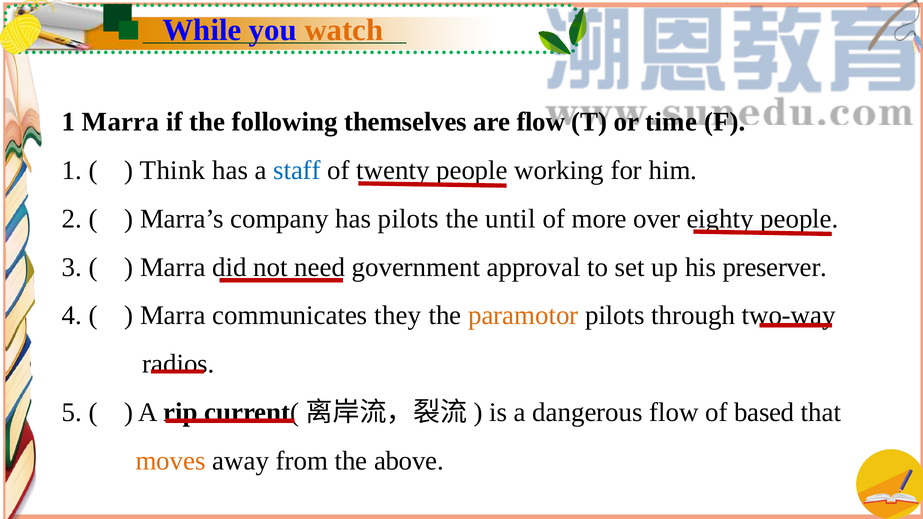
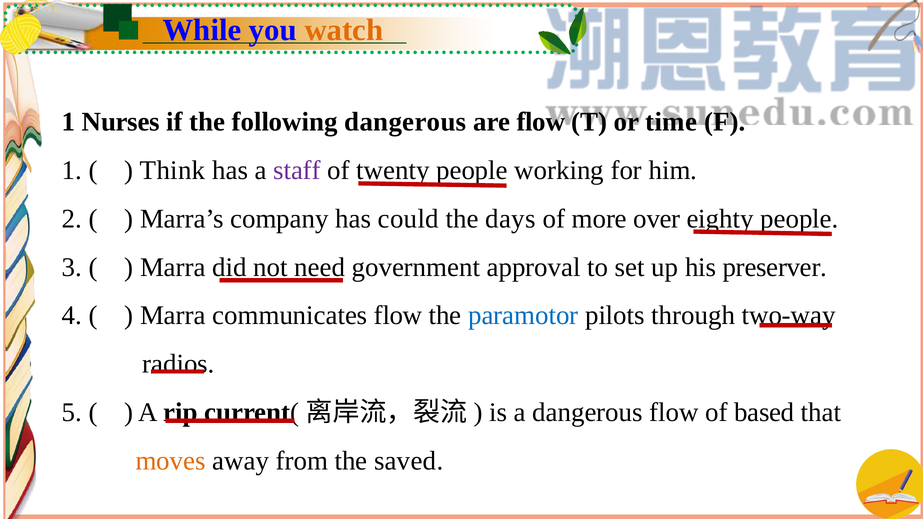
1 Marra: Marra -> Nurses
following themselves: themselves -> dangerous
staff colour: blue -> purple
has pilots: pilots -> could
until: until -> days
communicates they: they -> flow
paramotor colour: orange -> blue
above: above -> saved
